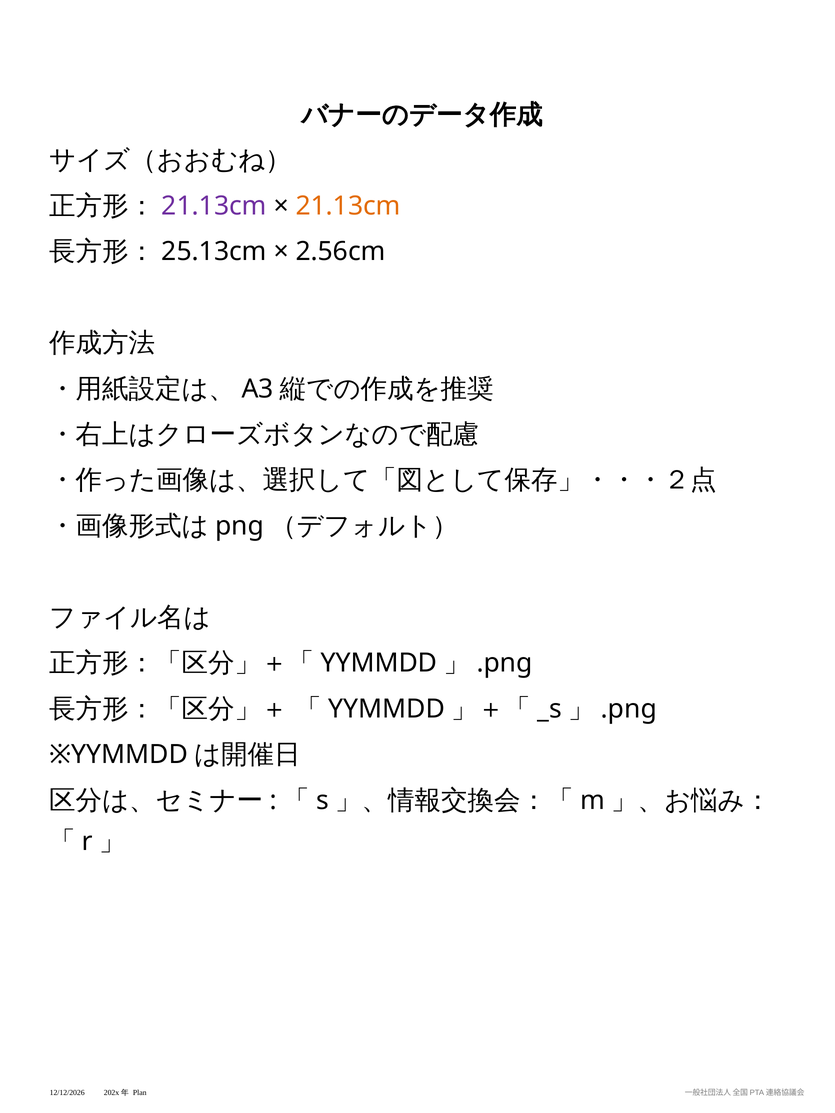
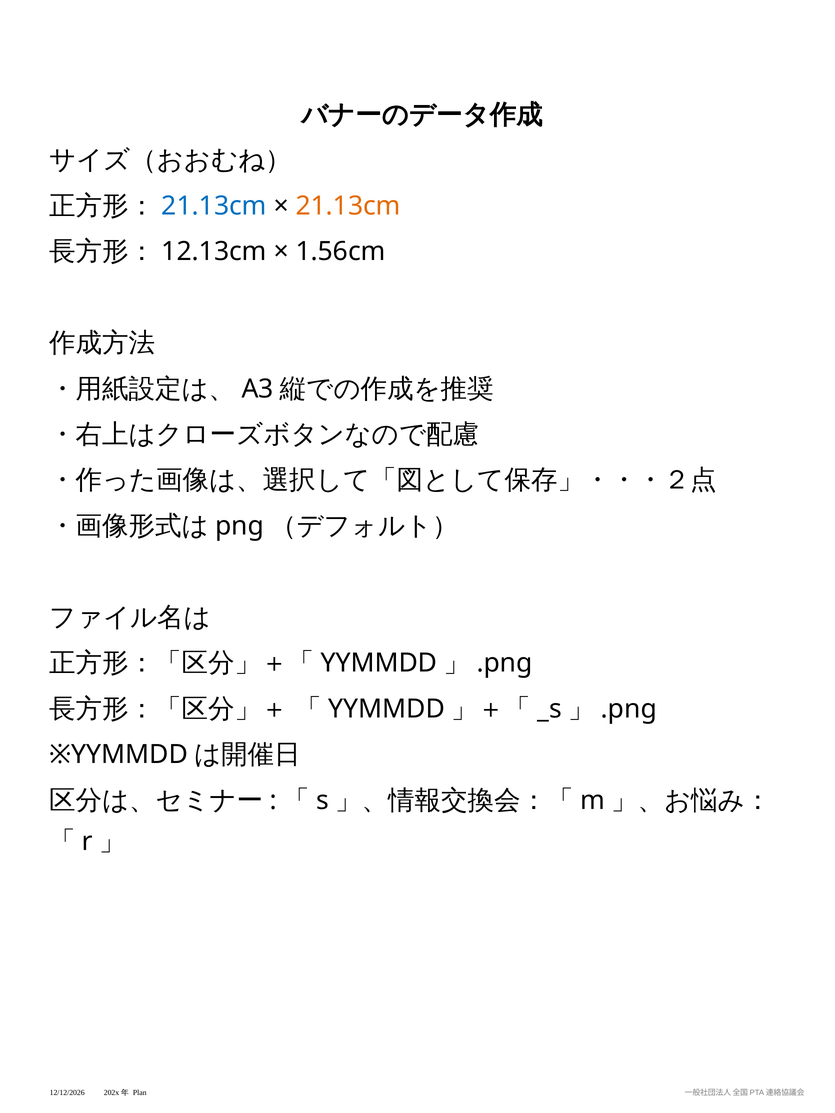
21.13cm at (214, 206) colour: purple -> blue
25.13cm: 25.13cm -> 12.13cm
2.56cm: 2.56cm -> 1.56cm
